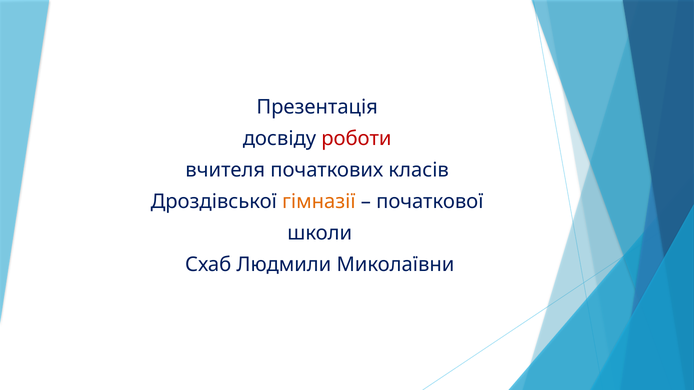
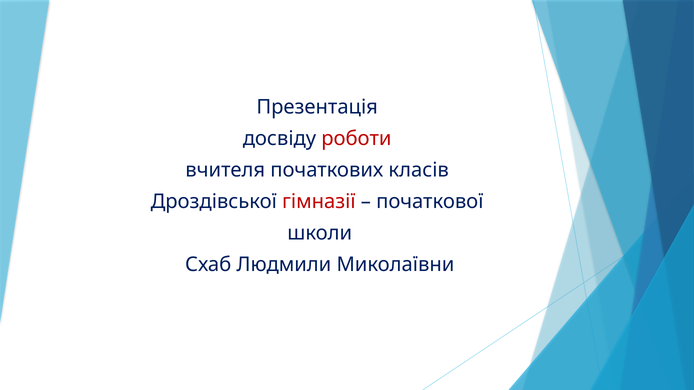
гімназії colour: orange -> red
